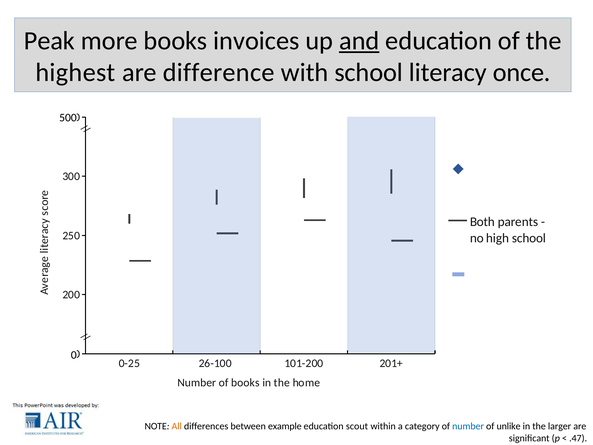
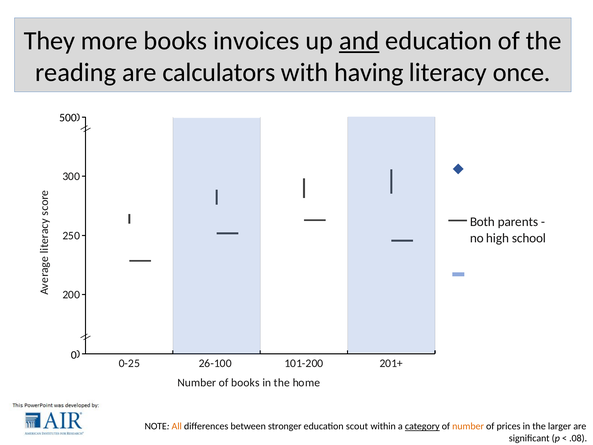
Peak: Peak -> They
highest: highest -> reading
difference: difference -> calculators
with school: school -> having
example: example -> stronger
category underline: none -> present
number at (468, 426) colour: blue -> orange
unlike: unlike -> prices
.47: .47 -> .08
